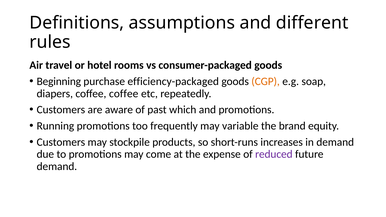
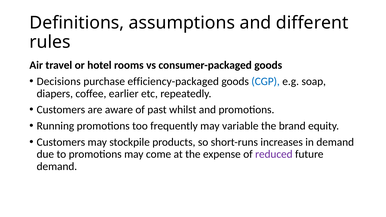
Beginning: Beginning -> Decisions
CGP colour: orange -> blue
coffee coffee: coffee -> earlier
which: which -> whilst
